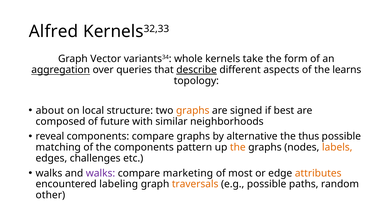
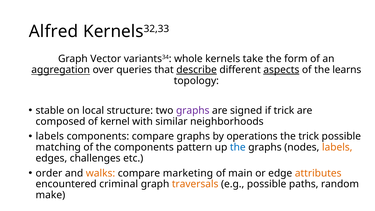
aspects underline: none -> present
about: about -> stable
graphs at (193, 110) colour: orange -> purple
if best: best -> trick
future: future -> kernel
reveal at (50, 136): reveal -> labels
alternative: alternative -> operations
the thus: thus -> trick
the at (238, 147) colour: orange -> blue
walks at (49, 173): walks -> order
walks at (101, 173) colour: purple -> orange
most: most -> main
labeling: labeling -> criminal
other: other -> make
